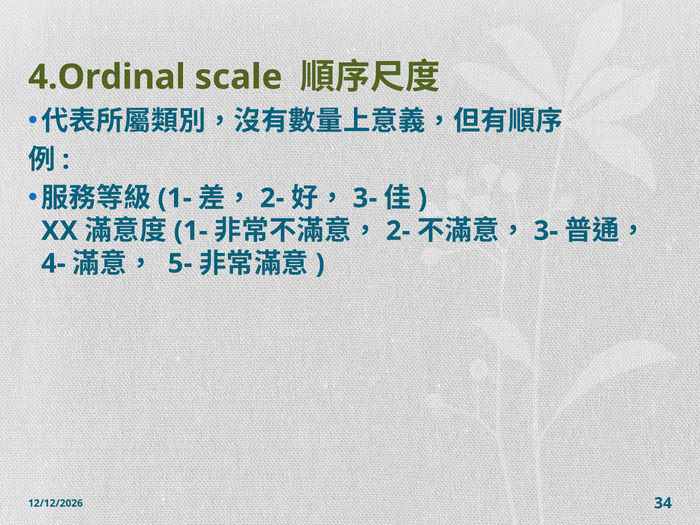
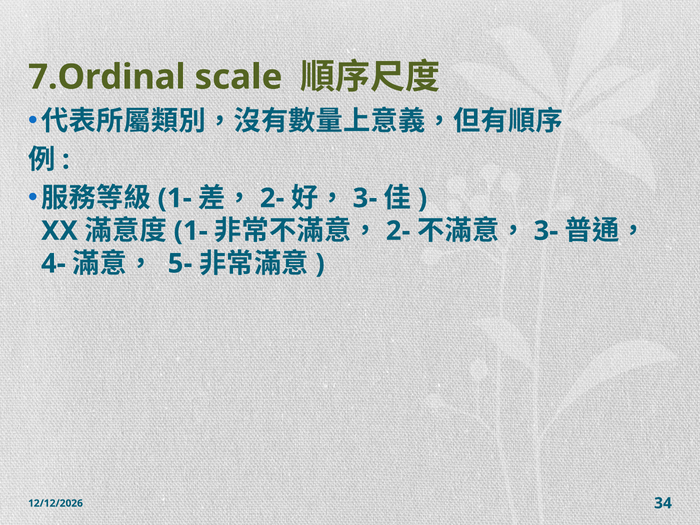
4.Ordinal: 4.Ordinal -> 7.Ordinal
